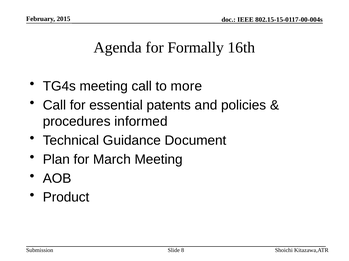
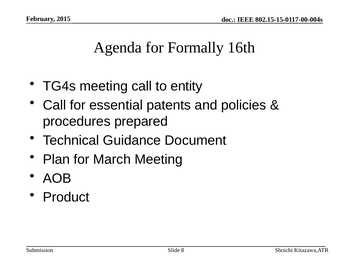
more: more -> entity
informed: informed -> prepared
